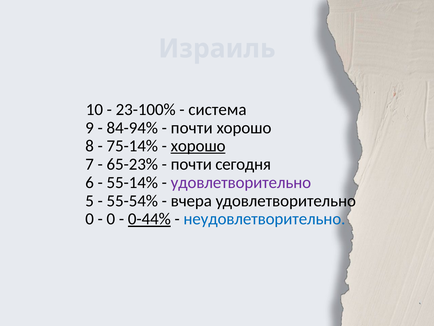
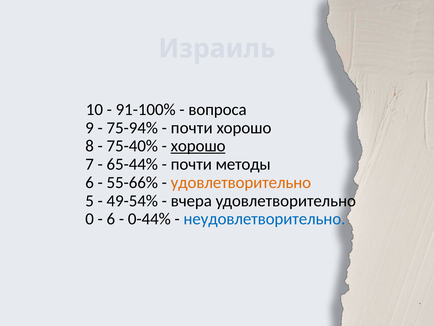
23-100%: 23-100% -> 91-100%
система: система -> вопроса
84-94%: 84-94% -> 75-94%
75-14%: 75-14% -> 75-40%
65-23%: 65-23% -> 65-44%
сегодня: сегодня -> методы
55-14%: 55-14% -> 55-66%
удовлетворительно at (241, 182) colour: purple -> orange
55-54%: 55-54% -> 49-54%
0 at (111, 219): 0 -> 6
0-44% underline: present -> none
